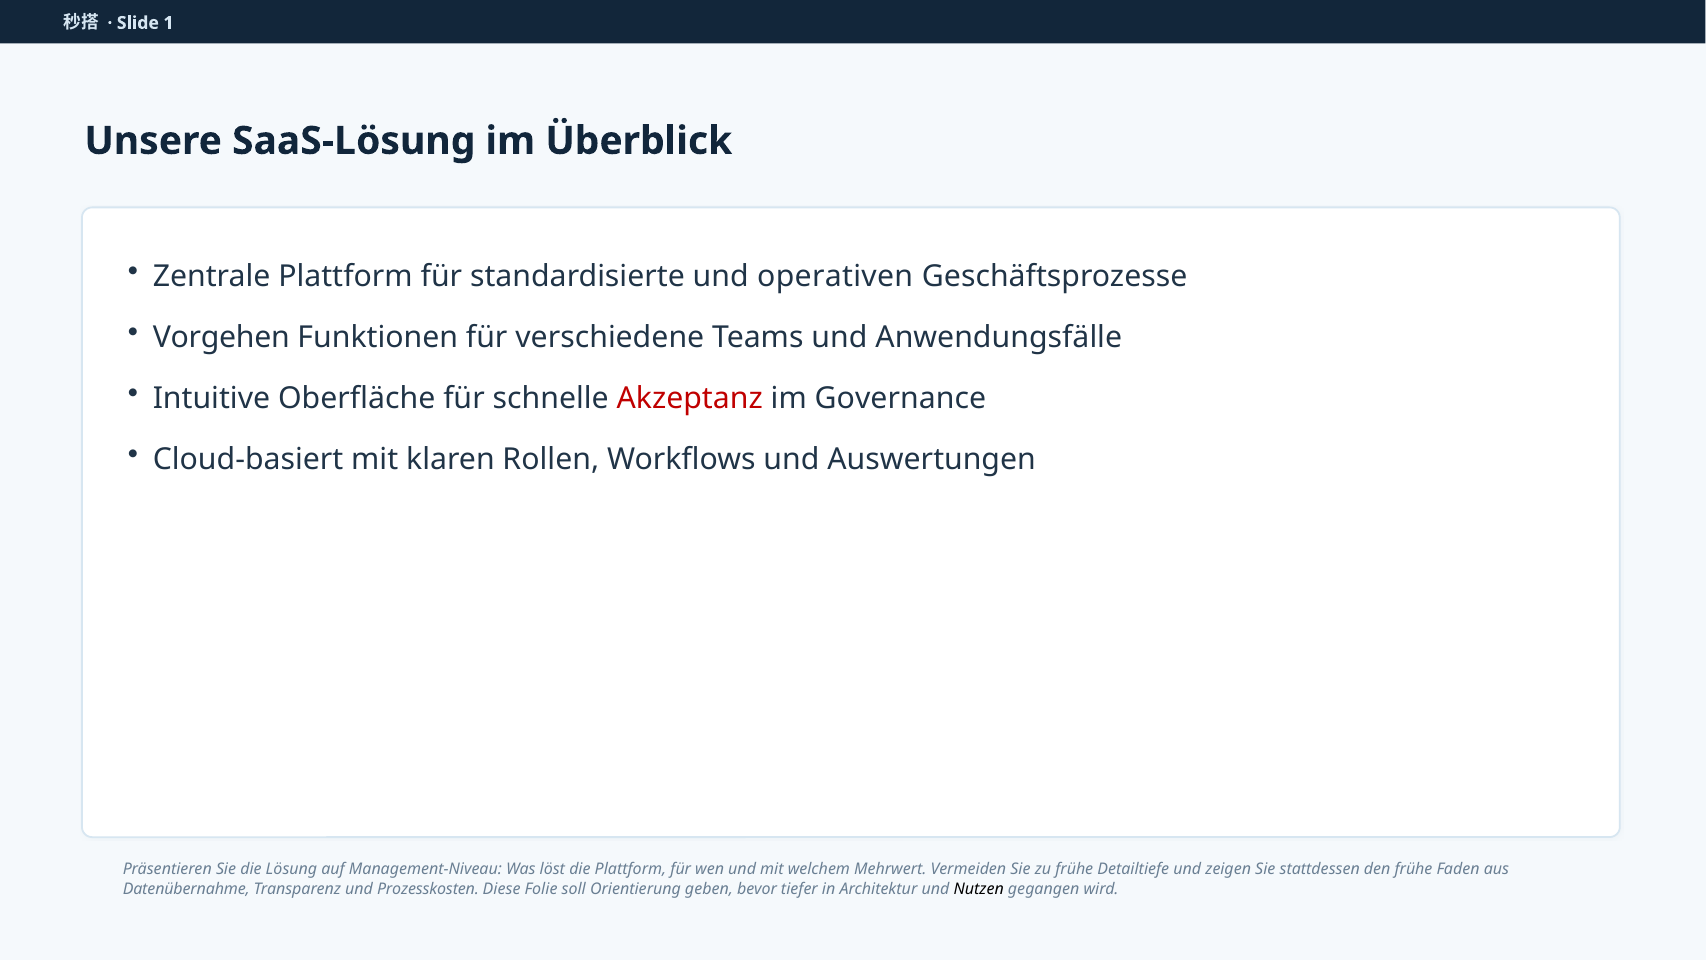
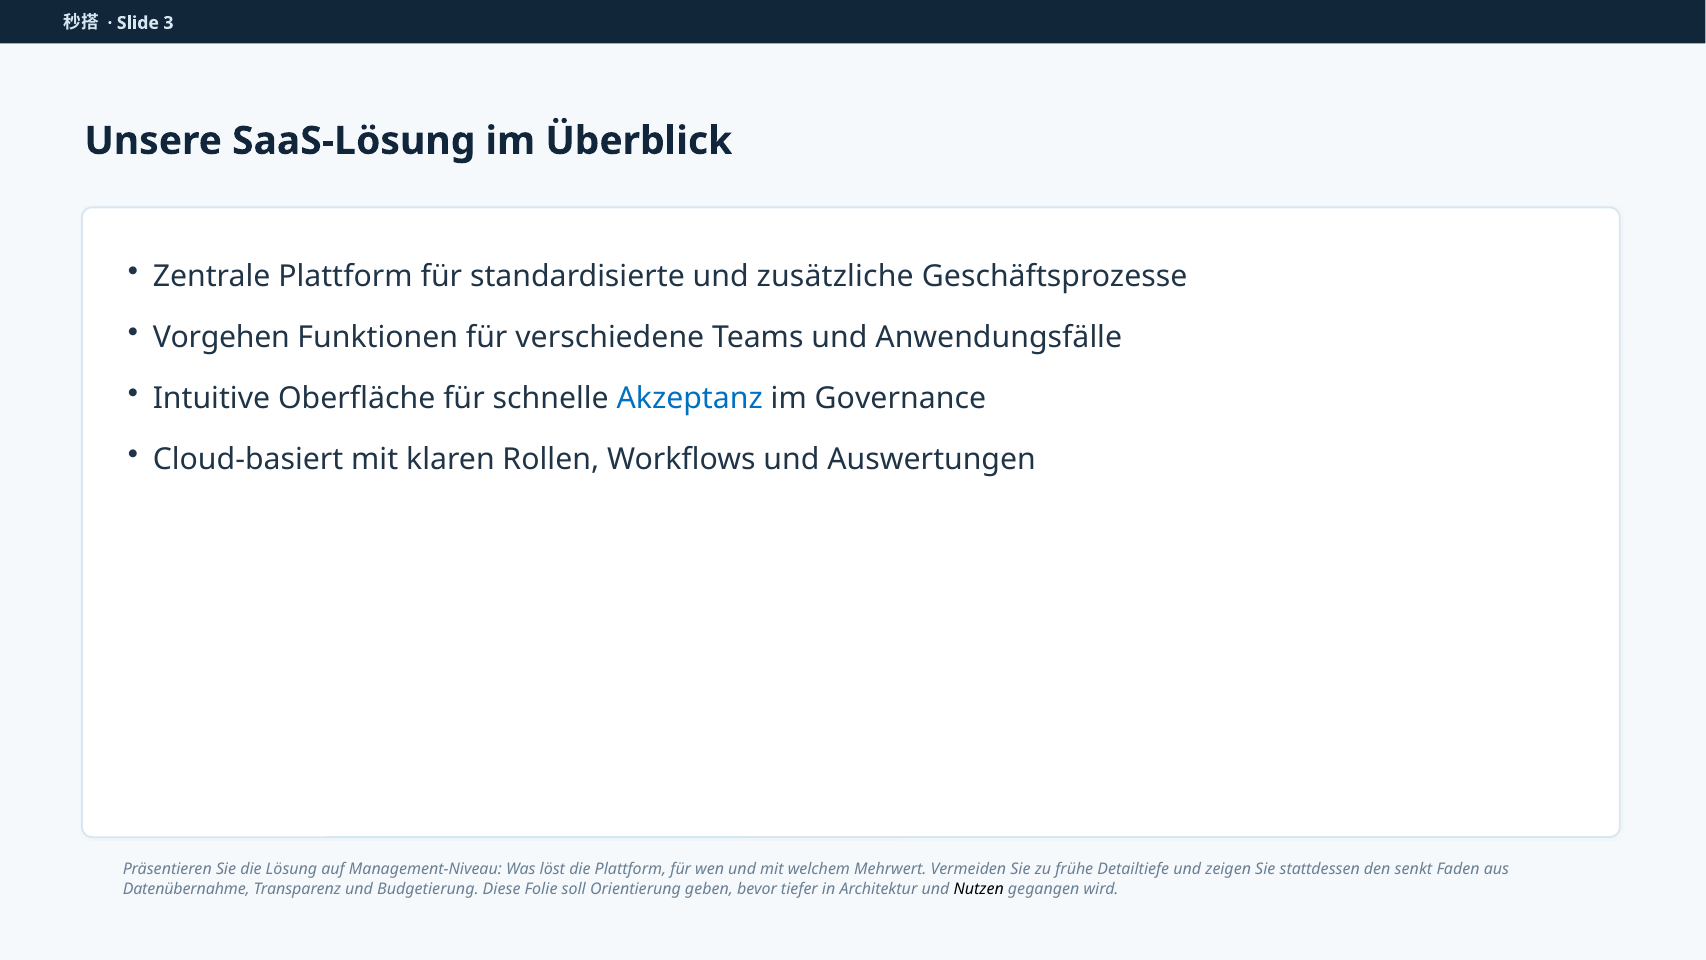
1: 1 -> 3
operativen: operativen -> zusätzliche
Akzeptanz colour: red -> blue
den frühe: frühe -> senkt
Prozesskosten: Prozesskosten -> Budgetierung
